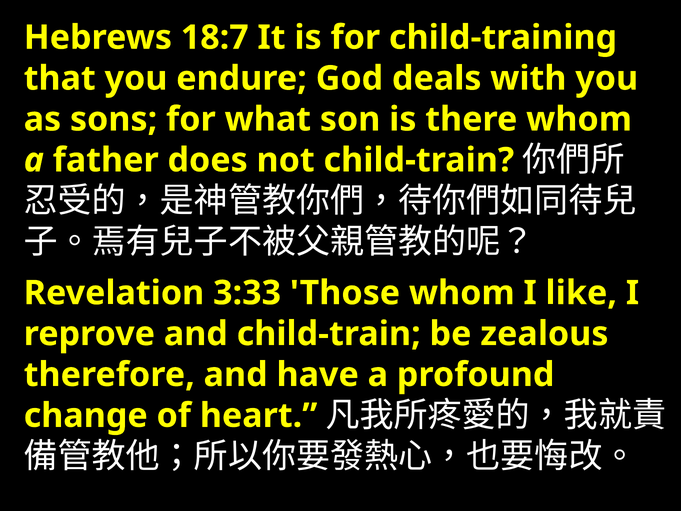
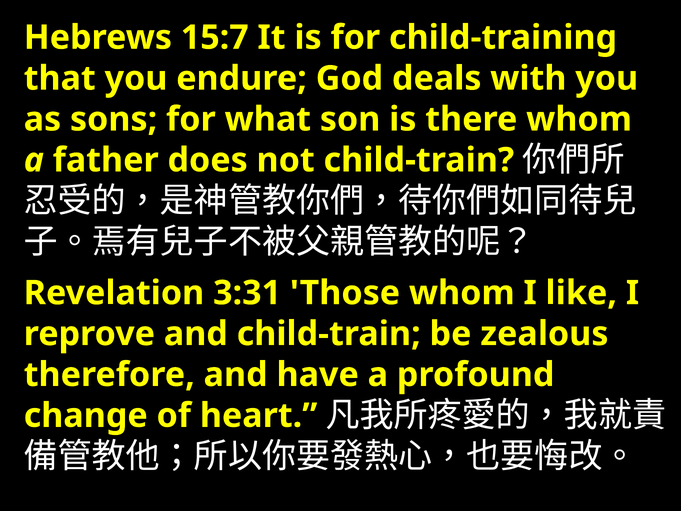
18:7: 18:7 -> 15:7
3:33: 3:33 -> 3:31
